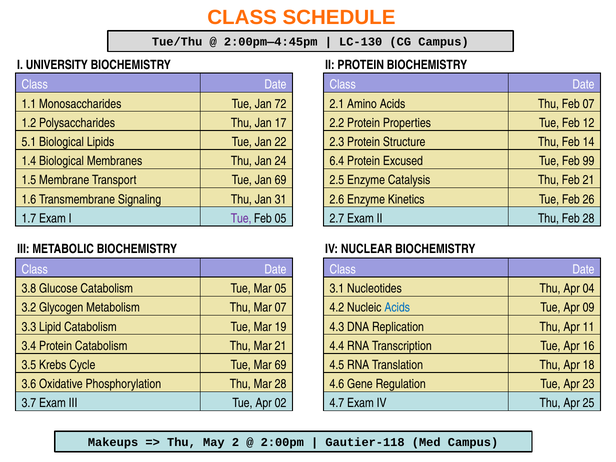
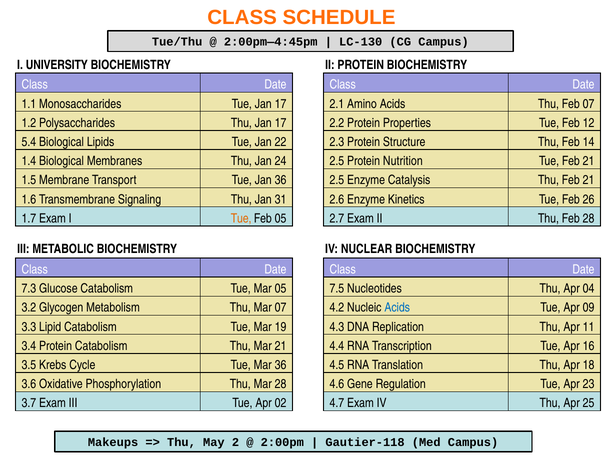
Tue Jan 72: 72 -> 17
5.1: 5.1 -> 5.4
6.4 at (337, 161): 6.4 -> 2.5
Excused: Excused -> Nutrition
Tue Feb 99: 99 -> 21
Jan 69: 69 -> 36
Tue at (241, 218) colour: purple -> orange
3.8: 3.8 -> 7.3
3.1: 3.1 -> 7.5
Mar 69: 69 -> 36
